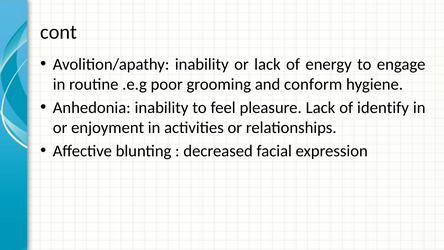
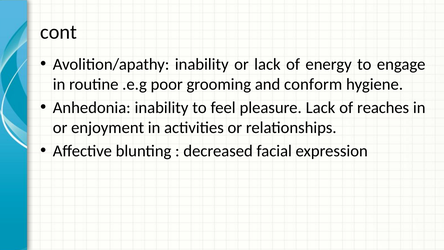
identify: identify -> reaches
